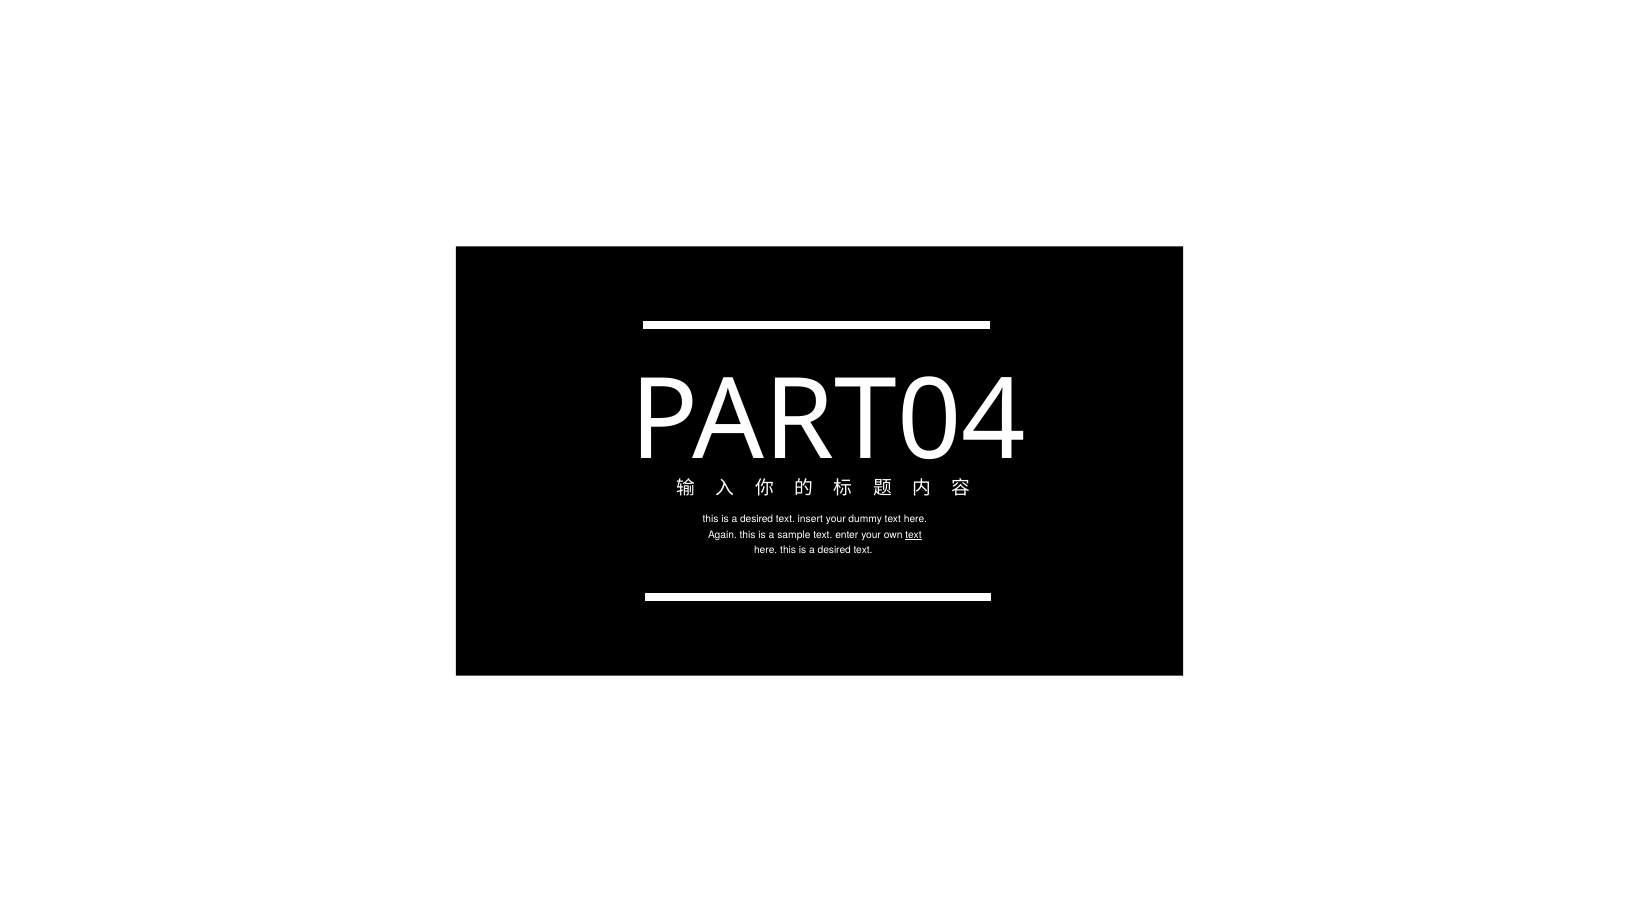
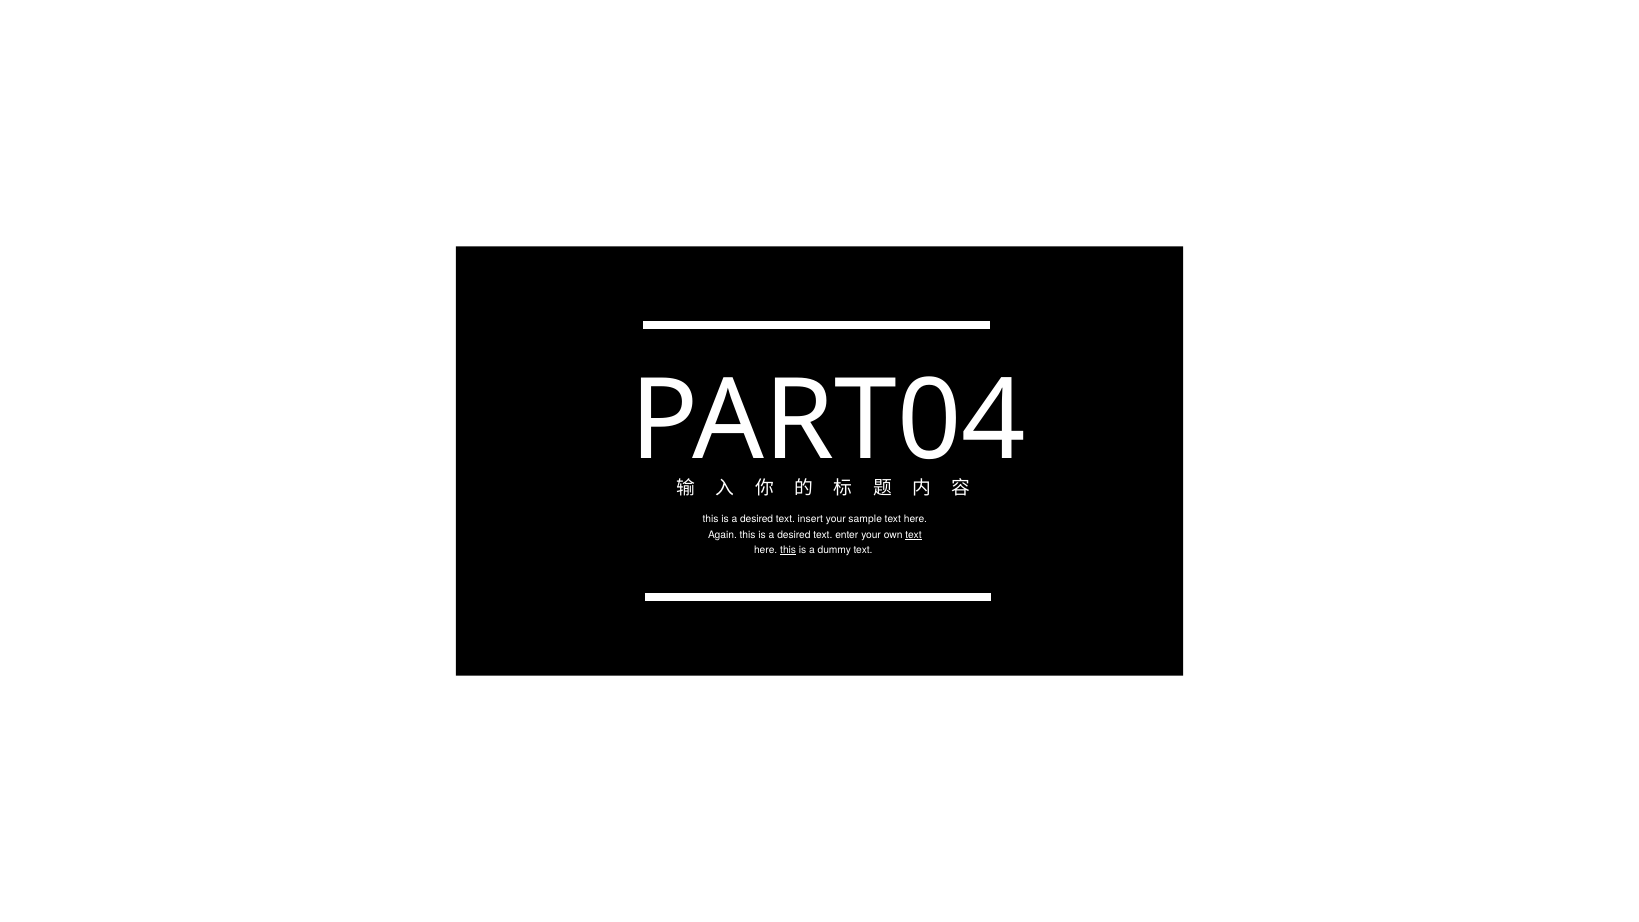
dummy: dummy -> sample
sample at (794, 535): sample -> desired
this at (788, 550) underline: none -> present
desired at (834, 550): desired -> dummy
